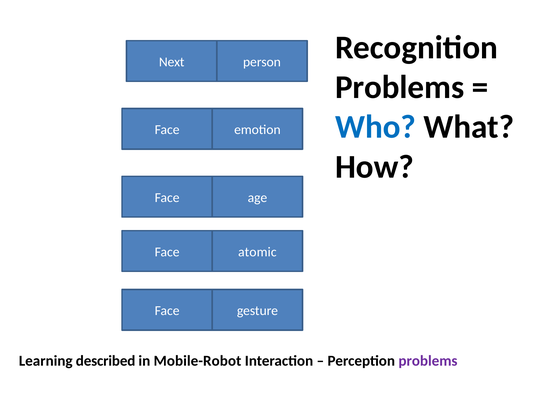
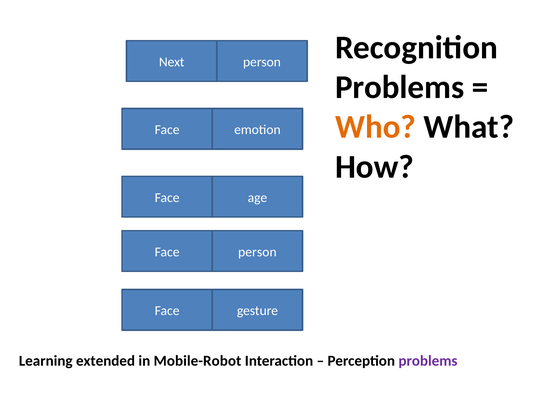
Who colour: blue -> orange
Face atomic: atomic -> person
described: described -> extended
